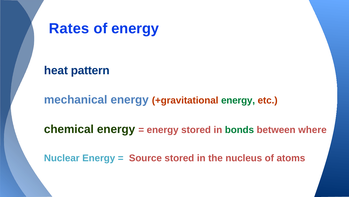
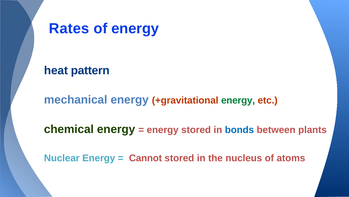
bonds colour: green -> blue
where: where -> plants
Source: Source -> Cannot
